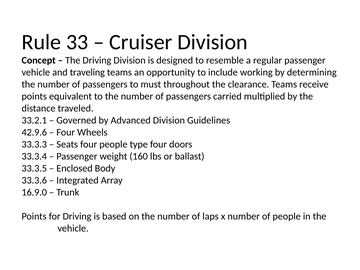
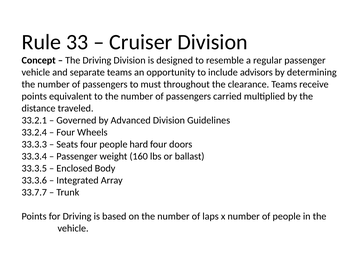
traveling: traveling -> separate
working: working -> advisors
42.9.6: 42.9.6 -> 33.2.4
type: type -> hard
16.9.0: 16.9.0 -> 33.7.7
